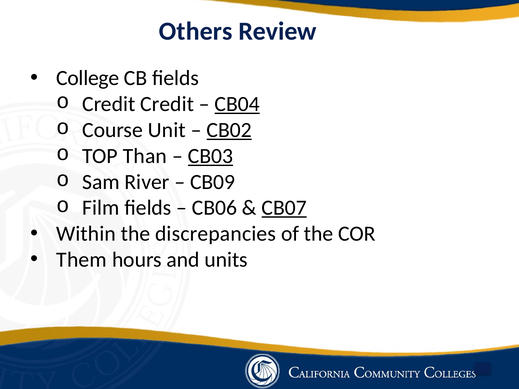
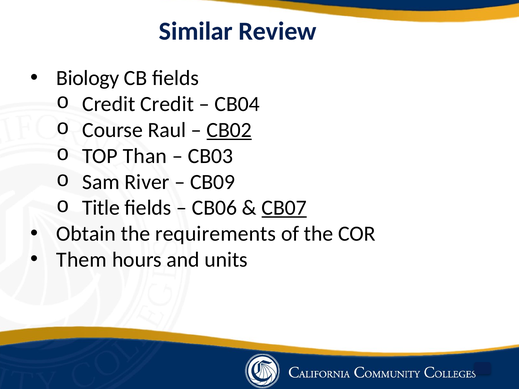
Others: Others -> Similar
College: College -> Biology
CB04 underline: present -> none
Unit: Unit -> Raul
CB03 underline: present -> none
Film: Film -> Title
Within: Within -> Obtain
discrepancies: discrepancies -> requirements
